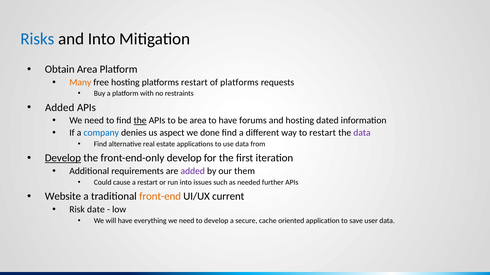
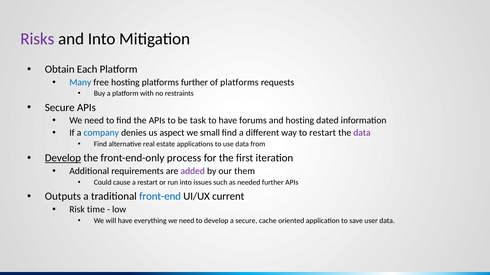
Risks colour: blue -> purple
Obtain Area: Area -> Each
Many colour: orange -> blue
platforms restart: restart -> further
Added at (60, 108): Added -> Secure
the at (140, 121) underline: present -> none
be area: area -> task
done: done -> small
front-end-only develop: develop -> process
Website: Website -> Outputs
front-end colour: orange -> blue
date: date -> time
